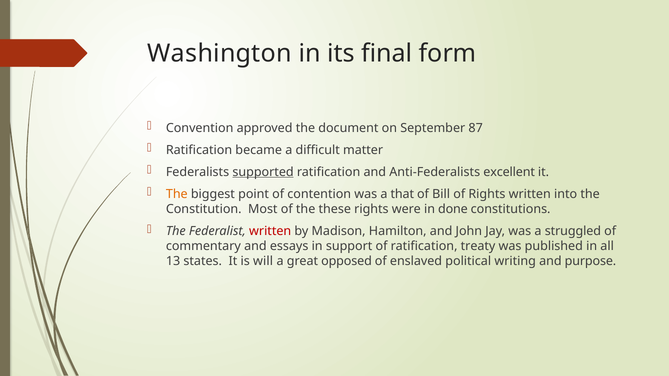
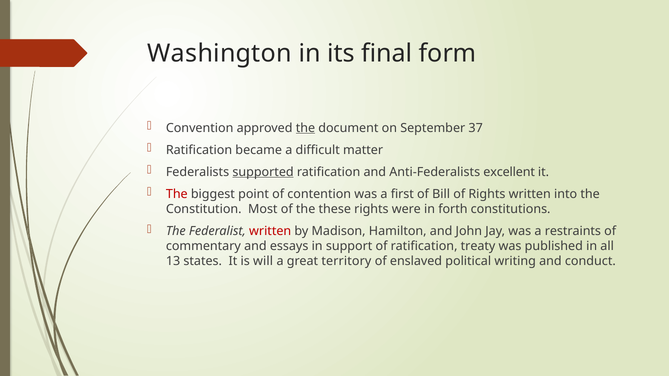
the at (305, 128) underline: none -> present
87: 87 -> 37
The at (177, 194) colour: orange -> red
that: that -> first
done: done -> forth
struggled: struggled -> restraints
opposed: opposed -> territory
purpose: purpose -> conduct
